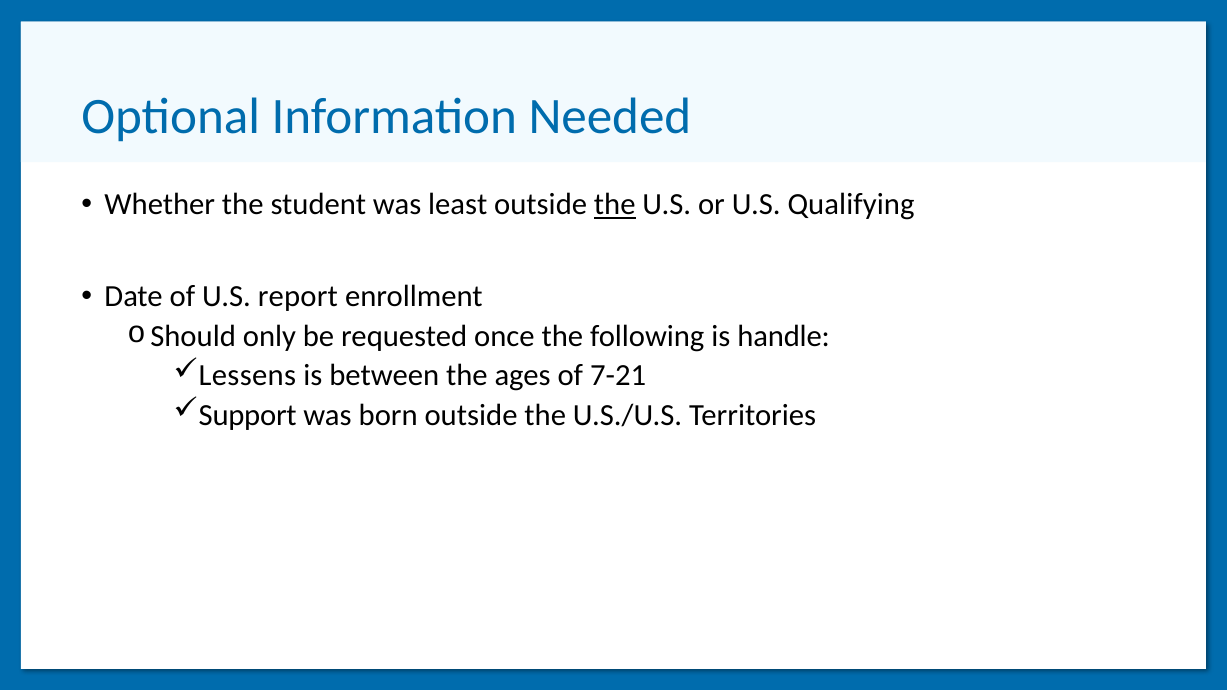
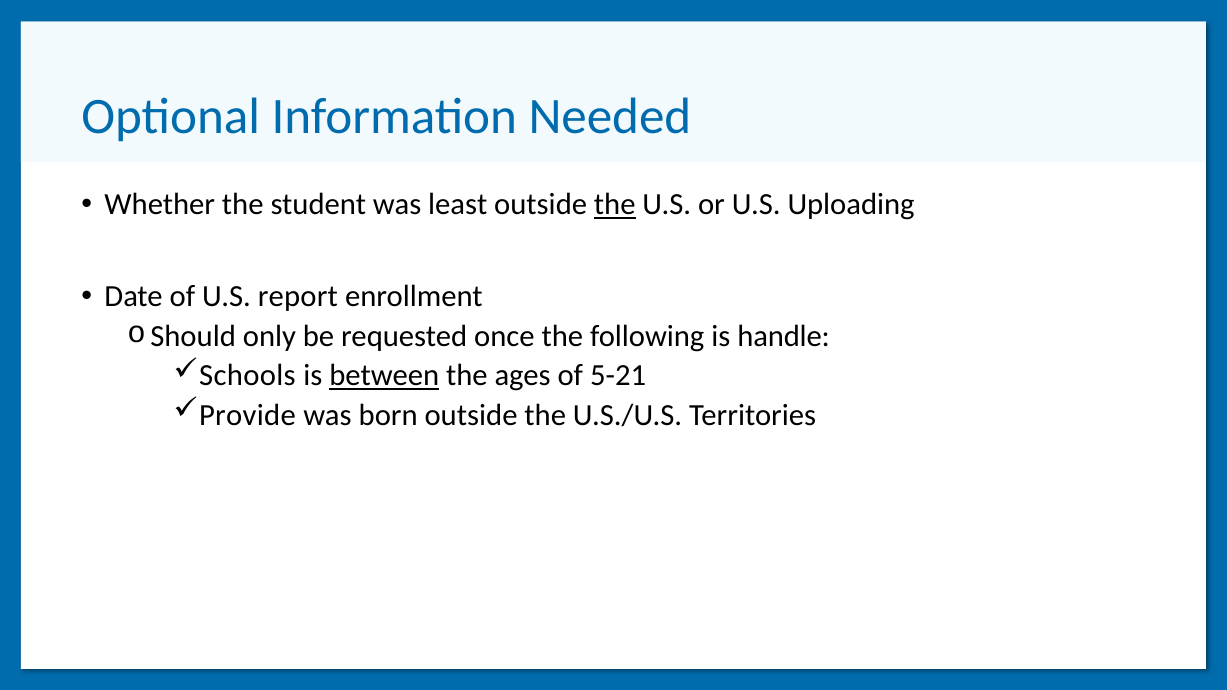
Qualifying: Qualifying -> Uploading
Lessens: Lessens -> Schools
between underline: none -> present
7-21: 7-21 -> 5-21
Support: Support -> Provide
